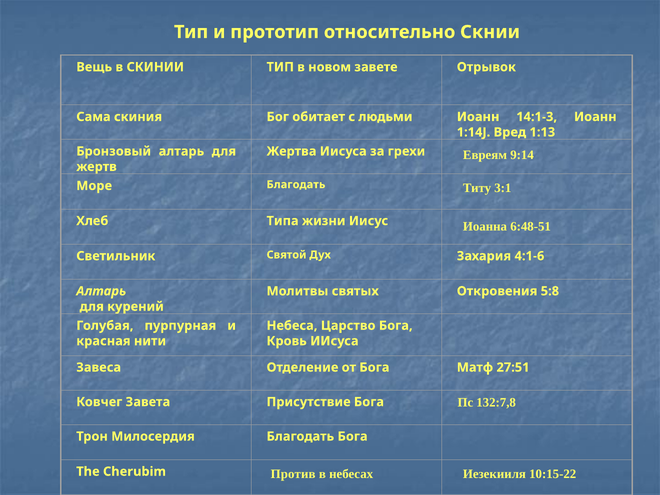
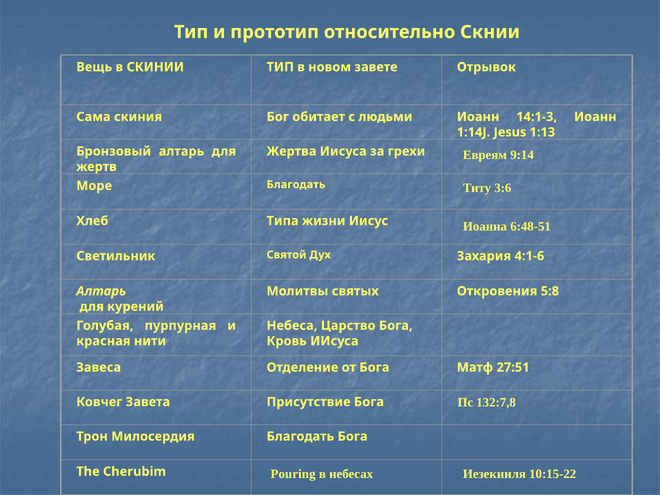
Вред: Вред -> Jesus
3:1: 3:1 -> 3:6
Против: Против -> Pouring
